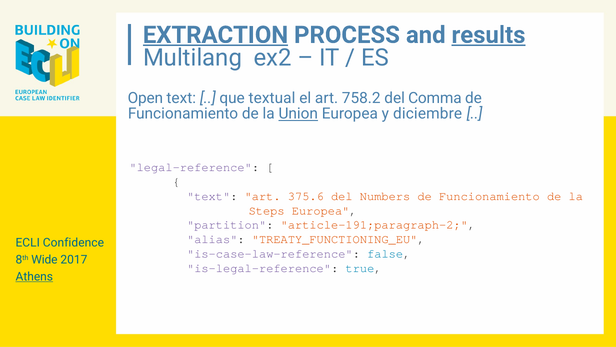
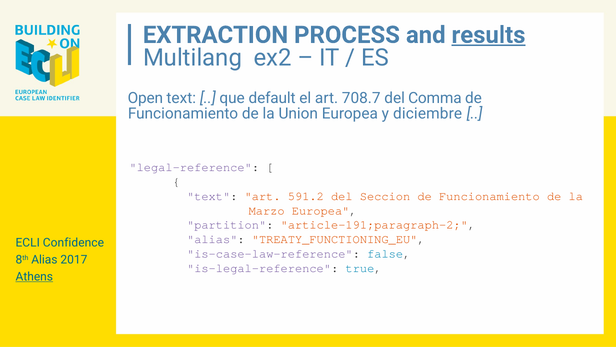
EXTRACTION underline: present -> none
textual: textual -> default
758.2: 758.2 -> 708.7
Union underline: present -> none
375.6: 375.6 -> 591.2
Numbers: Numbers -> Seccion
Steps: Steps -> Marzo
8th Wide: Wide -> Alias
